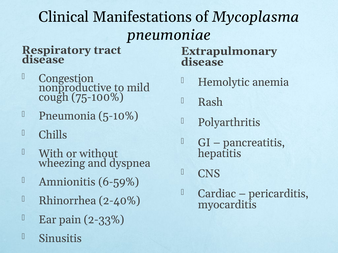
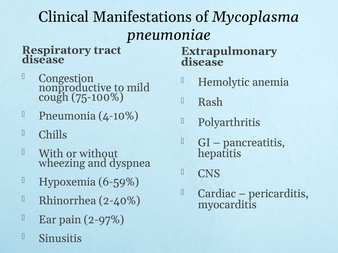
5-10%: 5-10% -> 4-10%
Amnionitis: Amnionitis -> Hypoxemia
2-33%: 2-33% -> 2-97%
